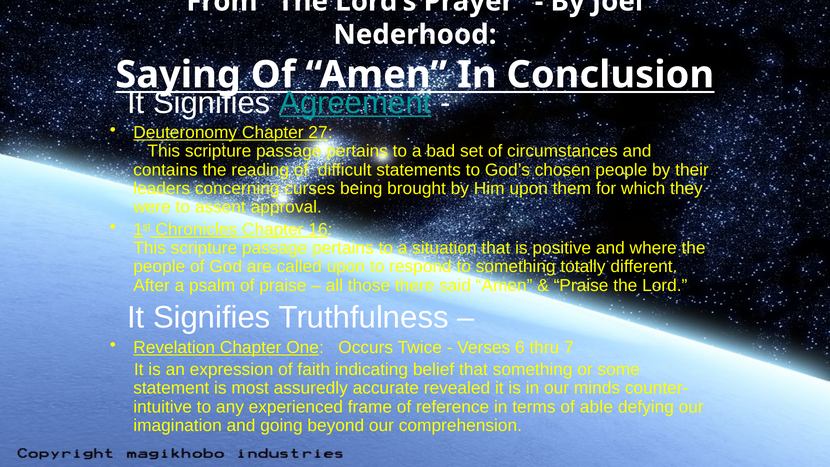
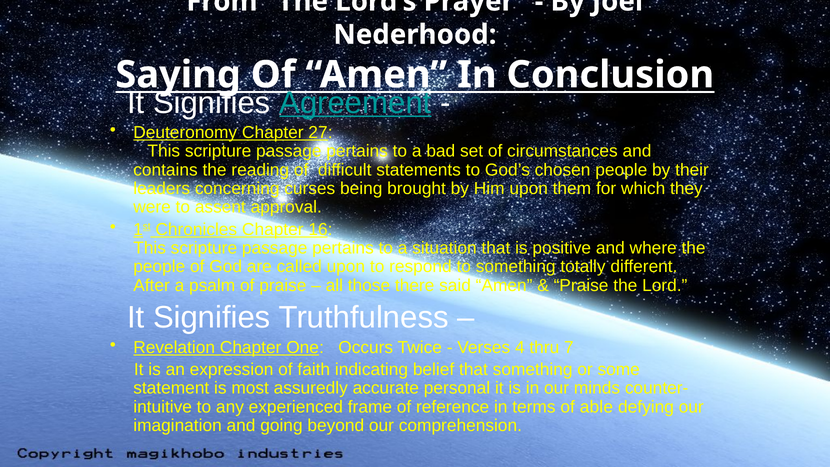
6: 6 -> 4
revealed: revealed -> personal
